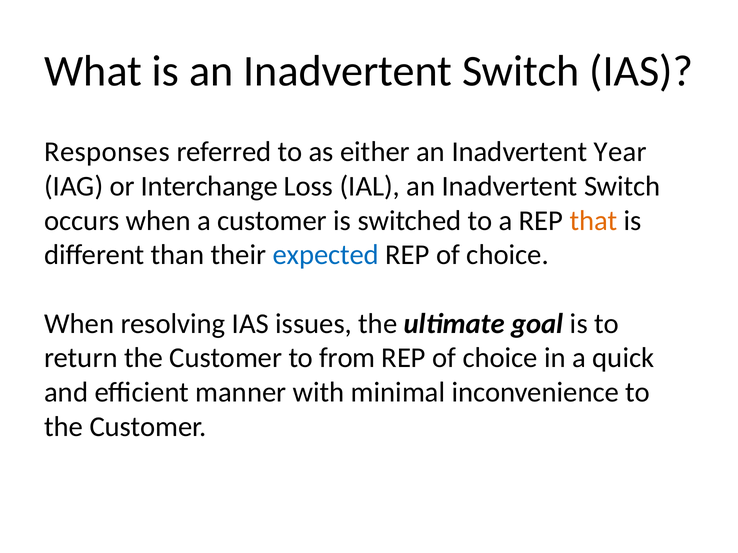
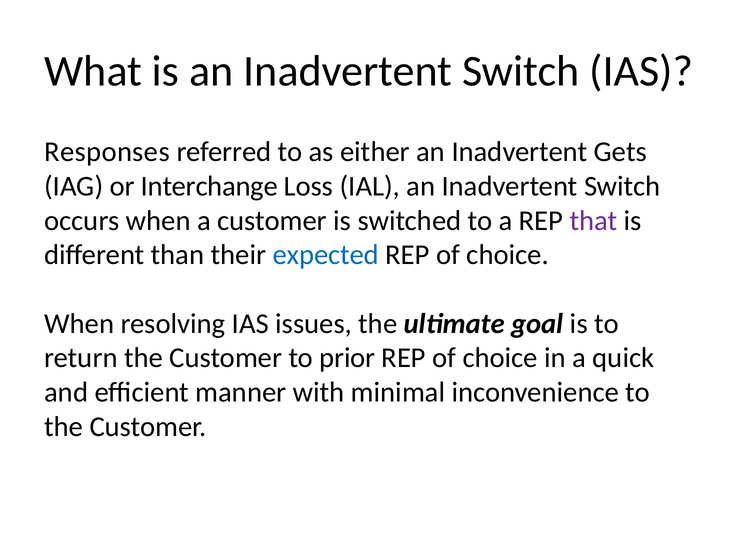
Year: Year -> Gets
that colour: orange -> purple
from: from -> prior
